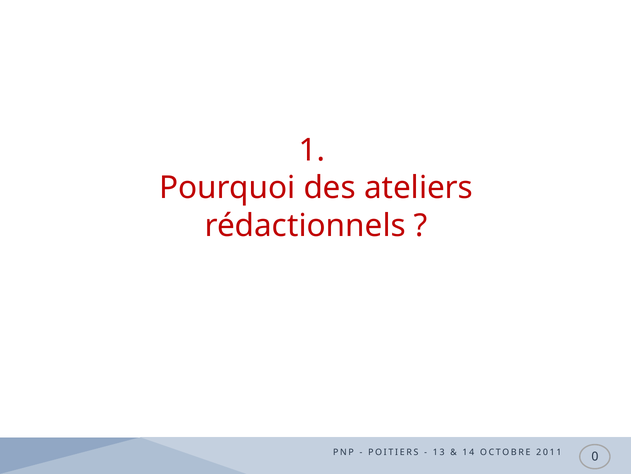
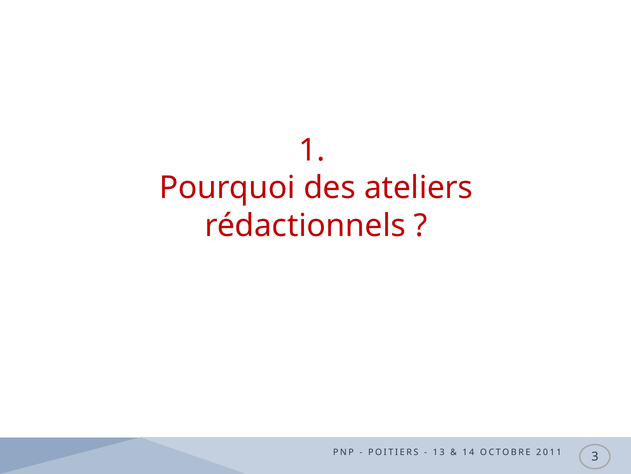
0: 0 -> 3
